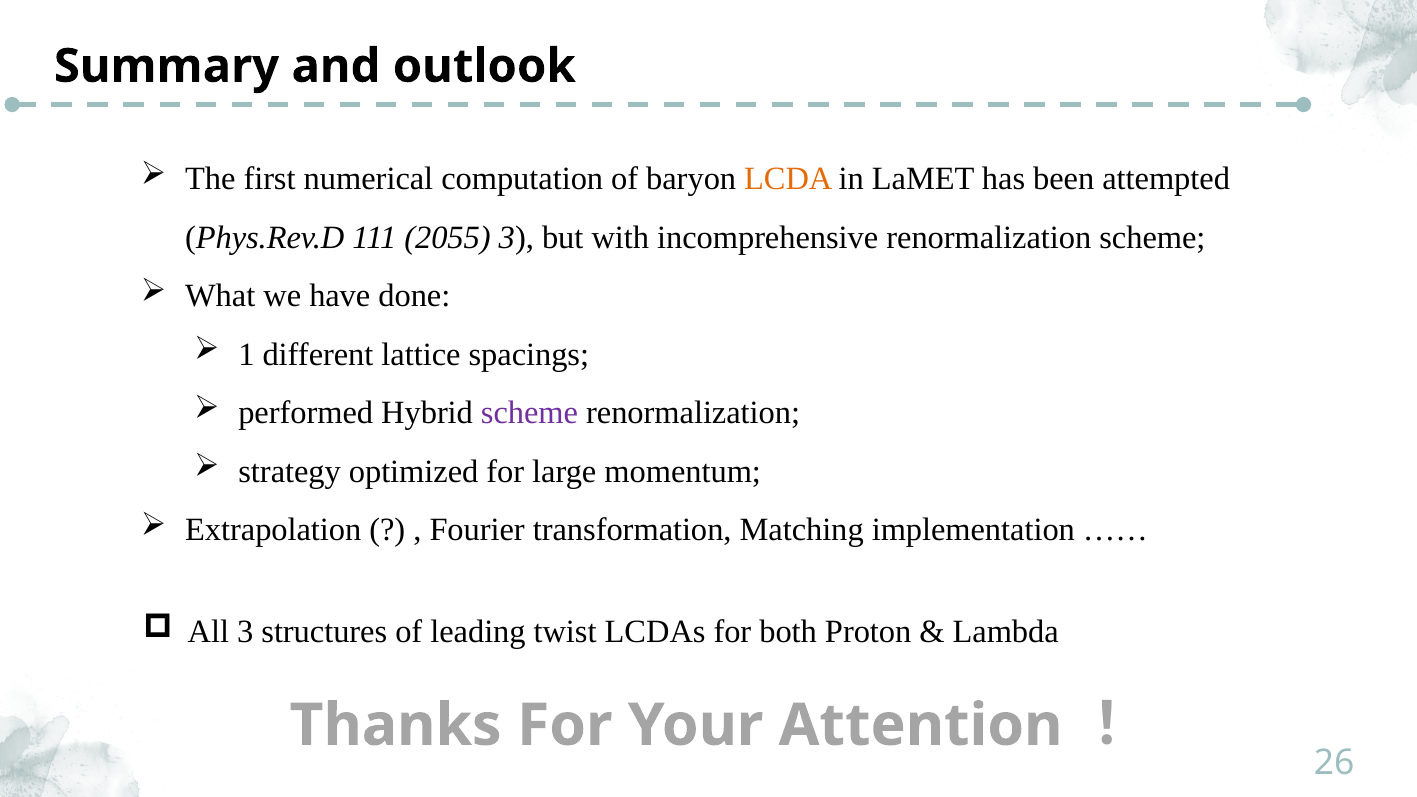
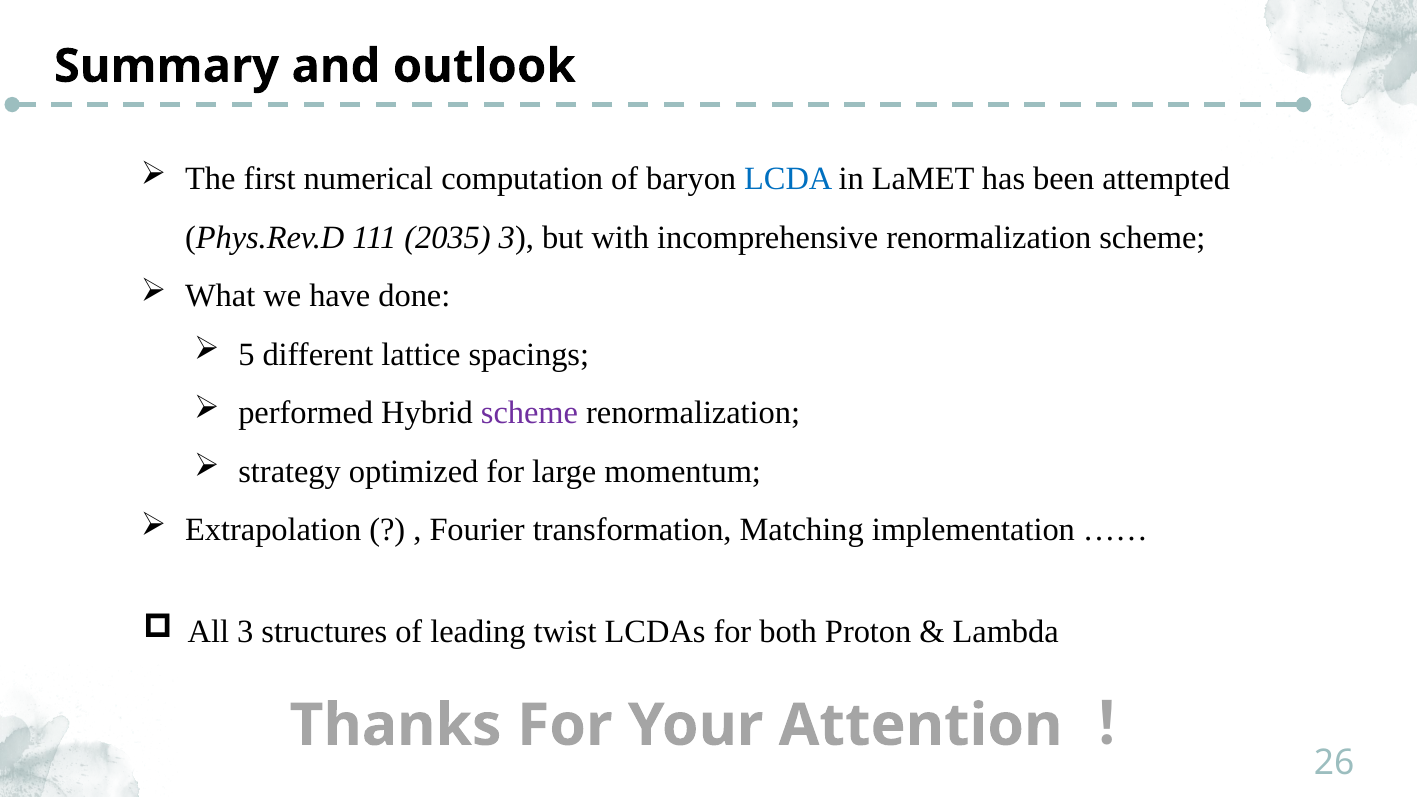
LCDA colour: orange -> blue
2055: 2055 -> 2035
1: 1 -> 5
